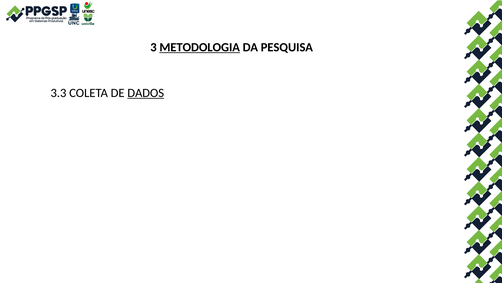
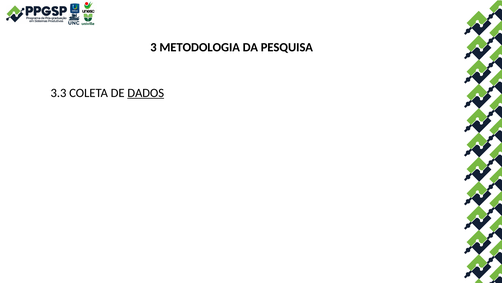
METODOLOGIA underline: present -> none
